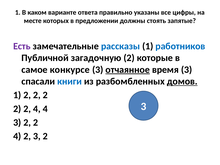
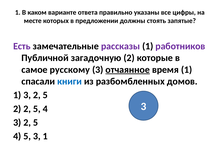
рассказы colour: blue -> purple
работников colour: blue -> purple
конкурсе: конкурсе -> русскому
время 3: 3 -> 1
домов underline: present -> none
2 at (27, 95): 2 -> 3
2 at (45, 95): 2 -> 5
4 at (37, 109): 4 -> 5
2 at (36, 123): 2 -> 5
4 2: 2 -> 5
2 at (45, 136): 2 -> 1
